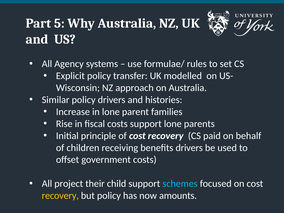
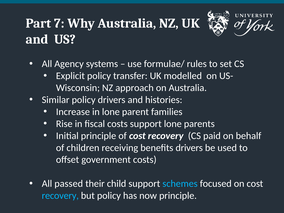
5: 5 -> 7
project: project -> passed
recovery at (60, 196) colour: yellow -> light blue
now amounts: amounts -> principle
